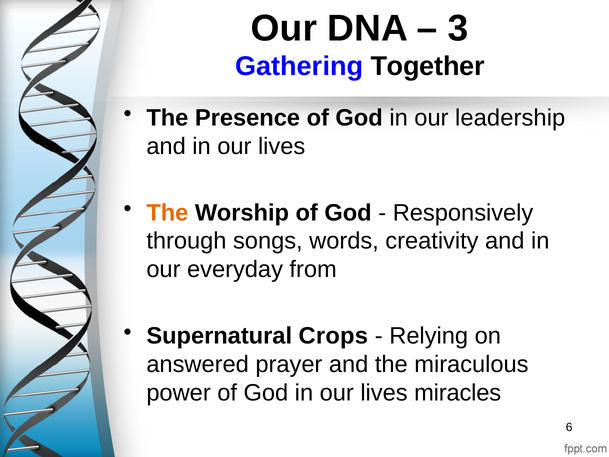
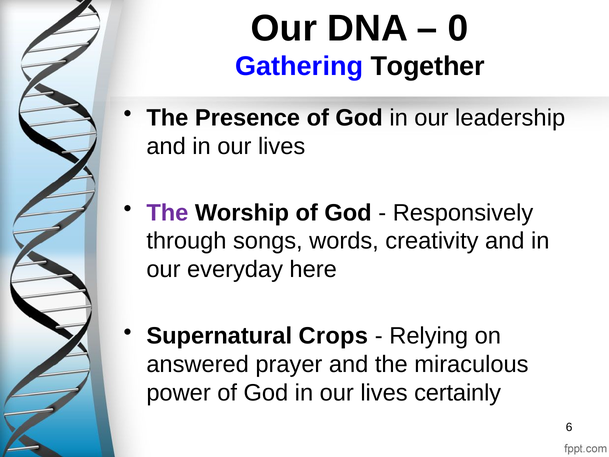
3: 3 -> 0
The at (167, 213) colour: orange -> purple
from: from -> here
miracles: miracles -> certainly
